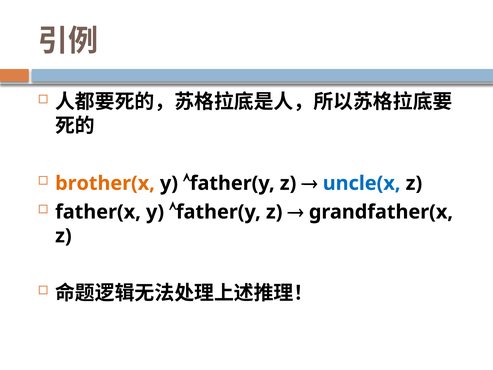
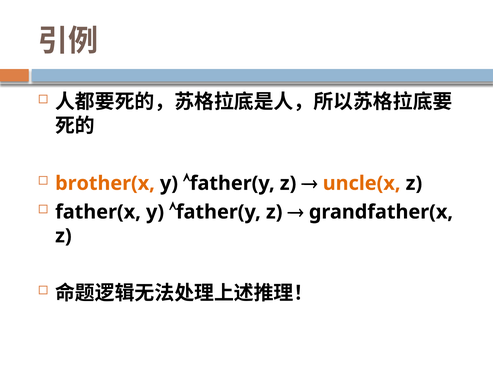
uncle(x colour: blue -> orange
